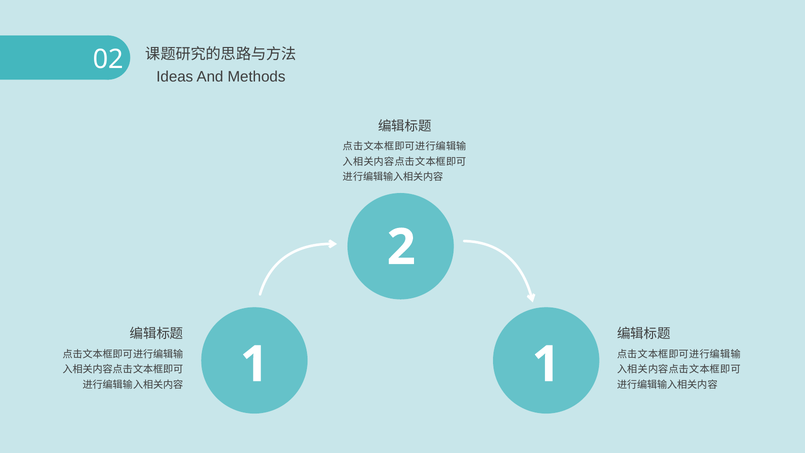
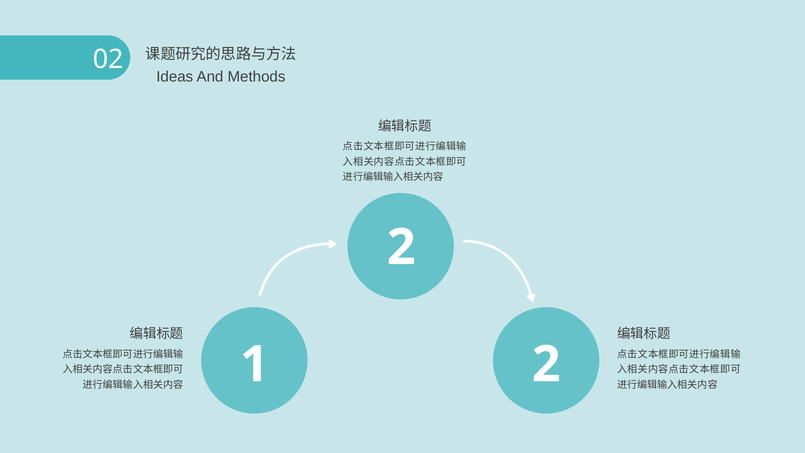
1 1: 1 -> 2
